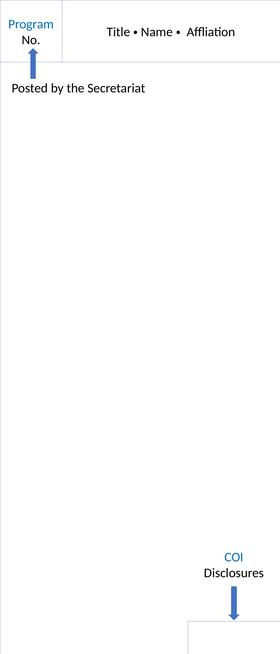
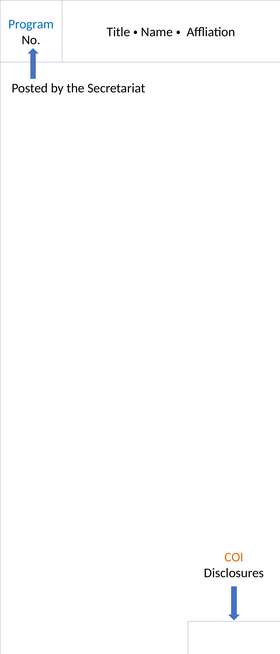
COI colour: blue -> orange
